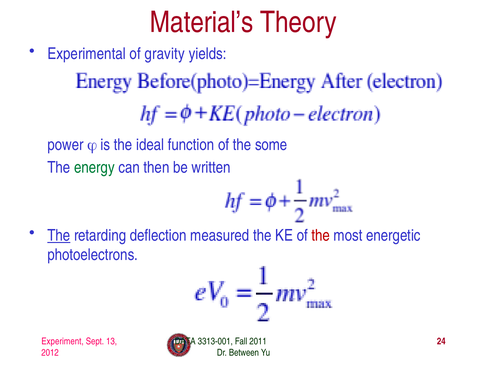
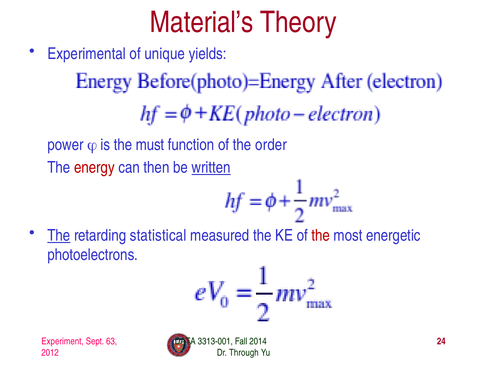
gravity: gravity -> unique
ideal: ideal -> must
some: some -> order
energy colour: green -> red
written underline: none -> present
deflection: deflection -> statistical
13: 13 -> 63
2011: 2011 -> 2014
Between: Between -> Through
